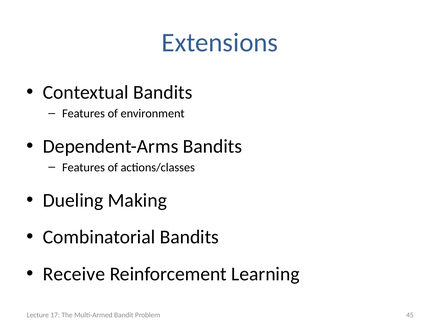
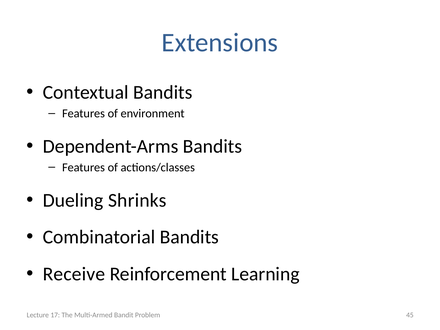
Making: Making -> Shrinks
